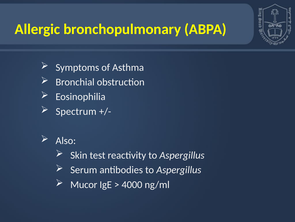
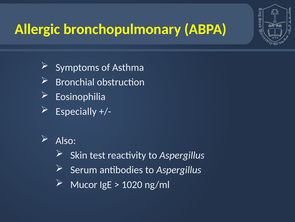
Spectrum: Spectrum -> Especially
4000: 4000 -> 1020
